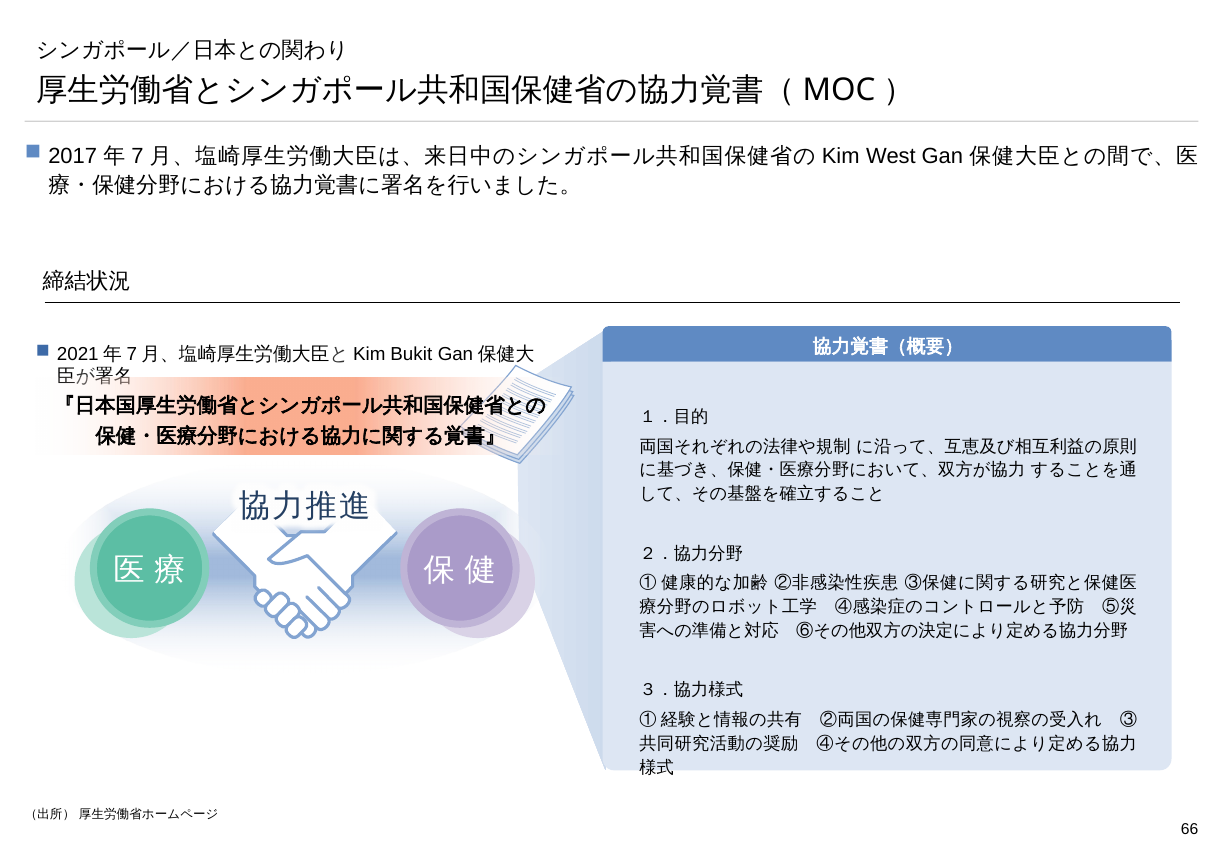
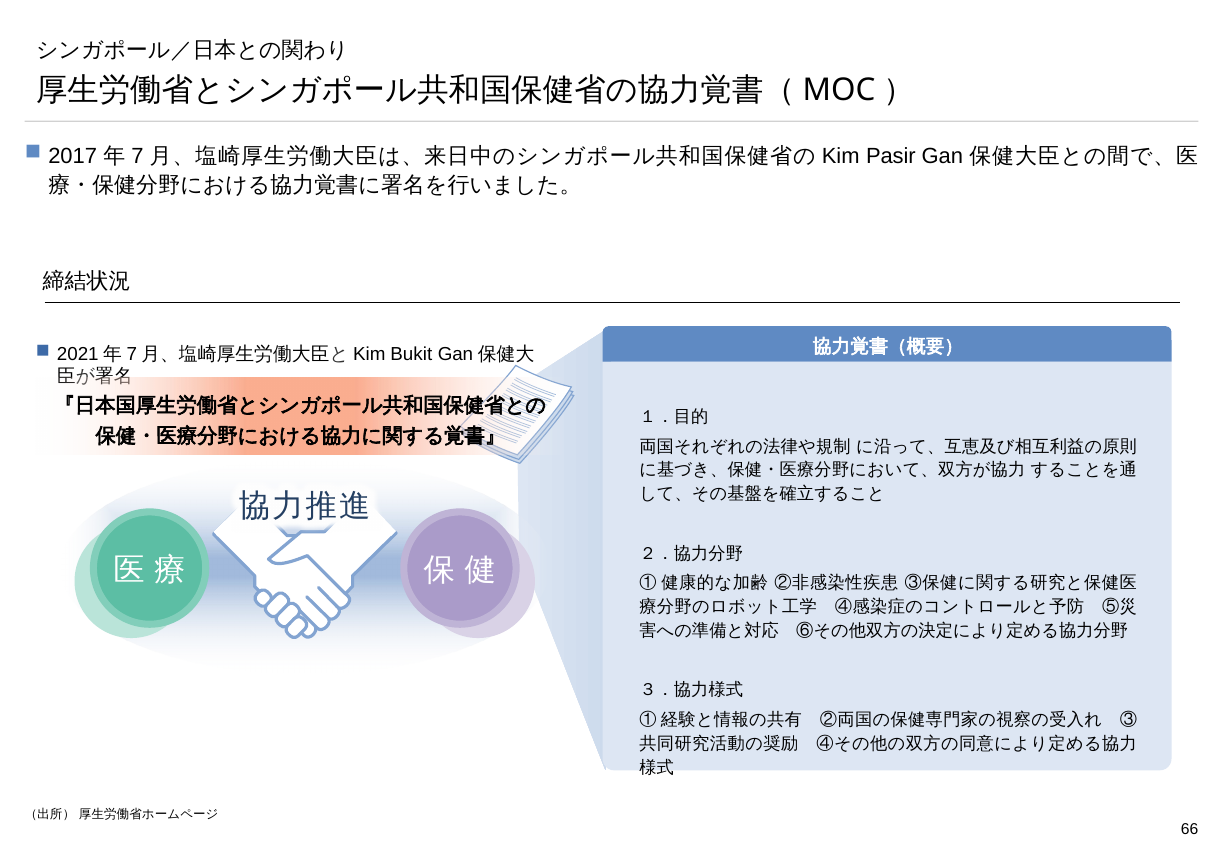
West: West -> Pasir
